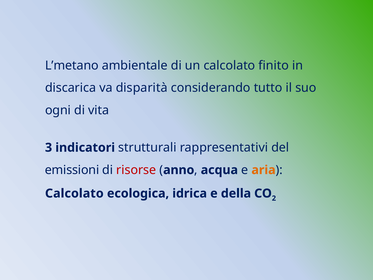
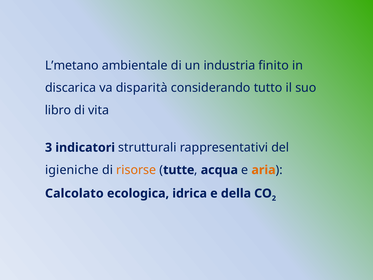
un calcolato: calcolato -> industria
ogni: ogni -> libro
emissioni: emissioni -> igieniche
risorse colour: red -> orange
anno: anno -> tutte
